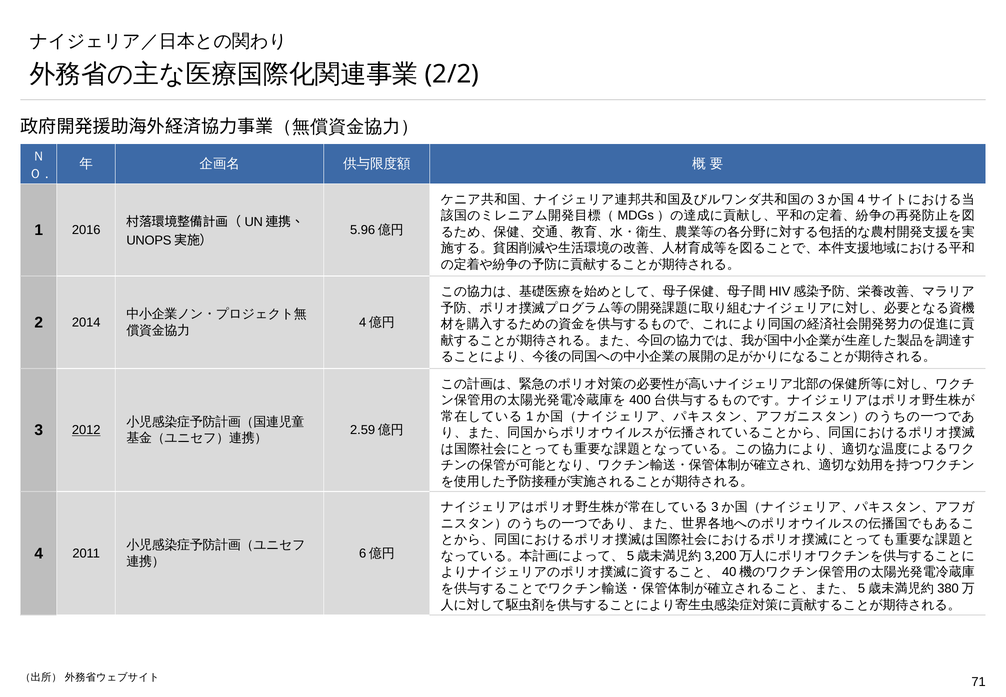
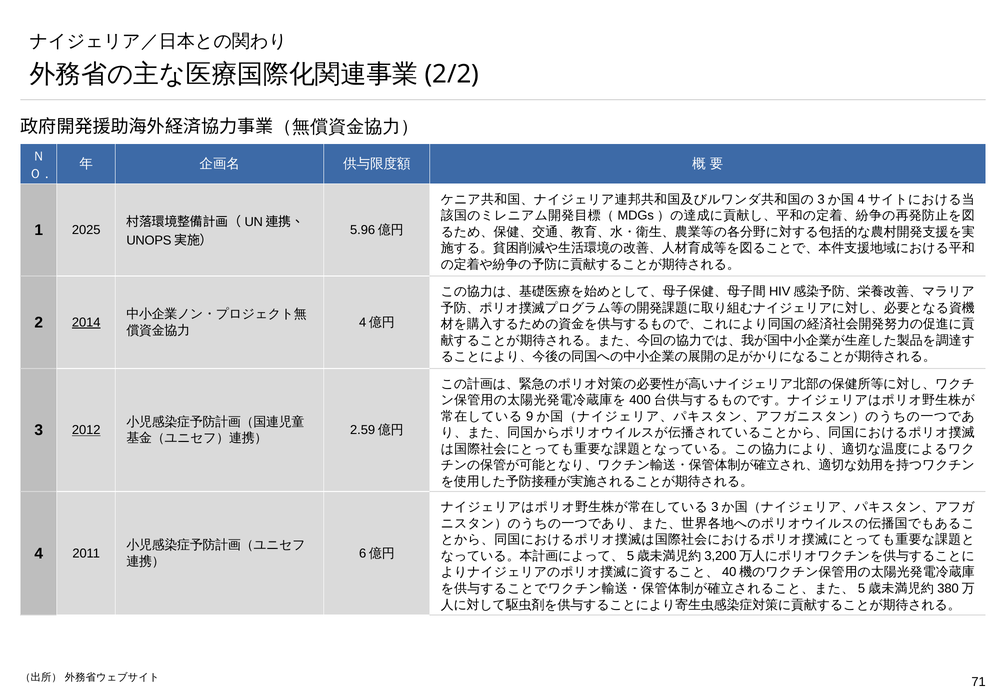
2016: 2016 -> 2025
2014 underline: none -> present
1 at (530, 416): 1 -> 9
